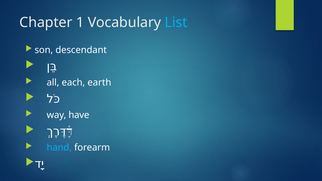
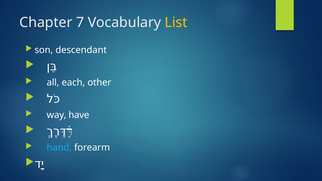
1: 1 -> 7
List colour: light blue -> yellow
earth: earth -> other
